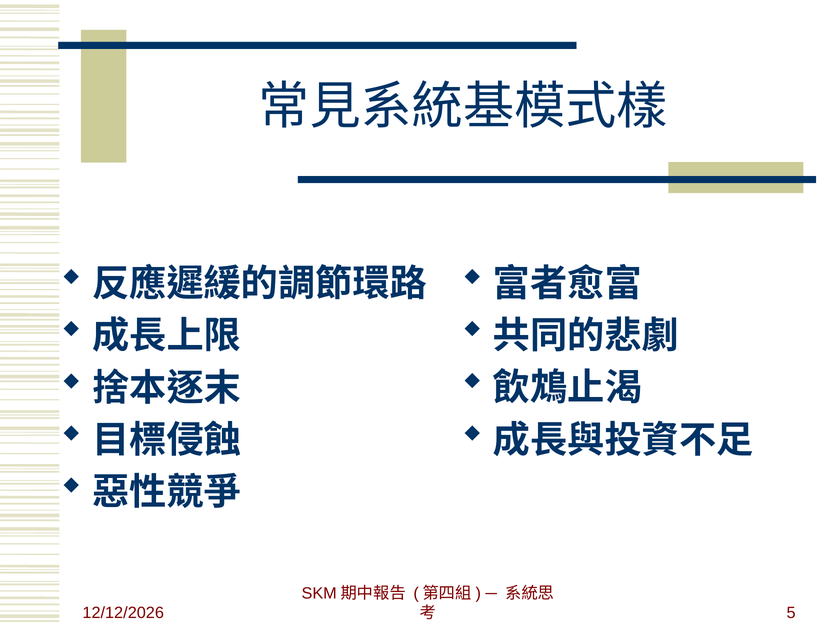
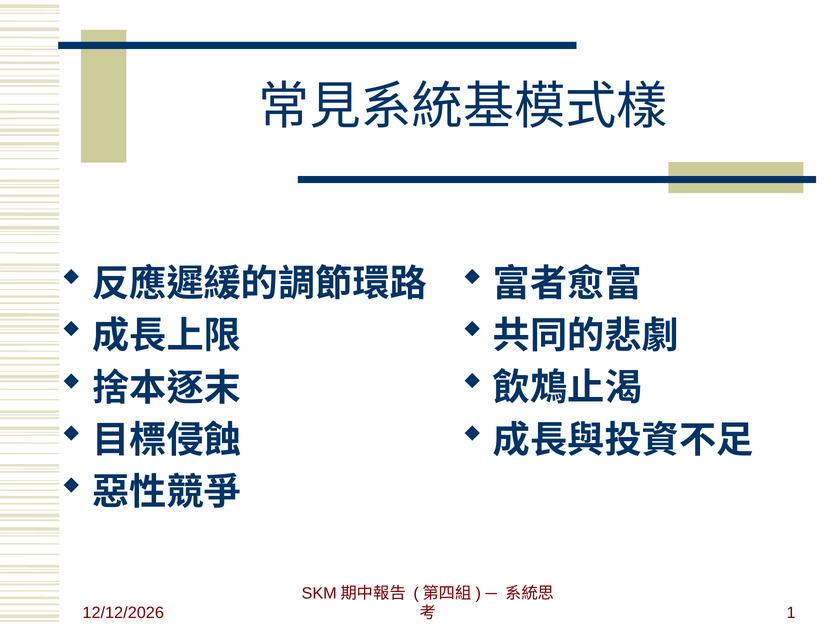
5: 5 -> 1
